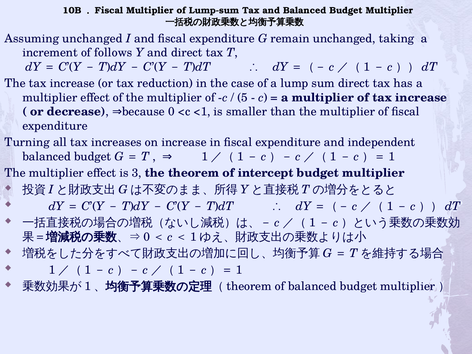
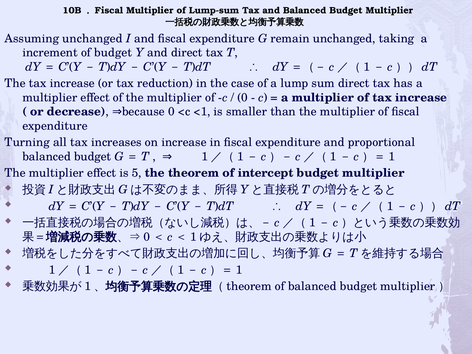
of follows: follows -> budget
5 at (243, 98): 5 -> 0
independent: independent -> proportional
3: 3 -> 5
